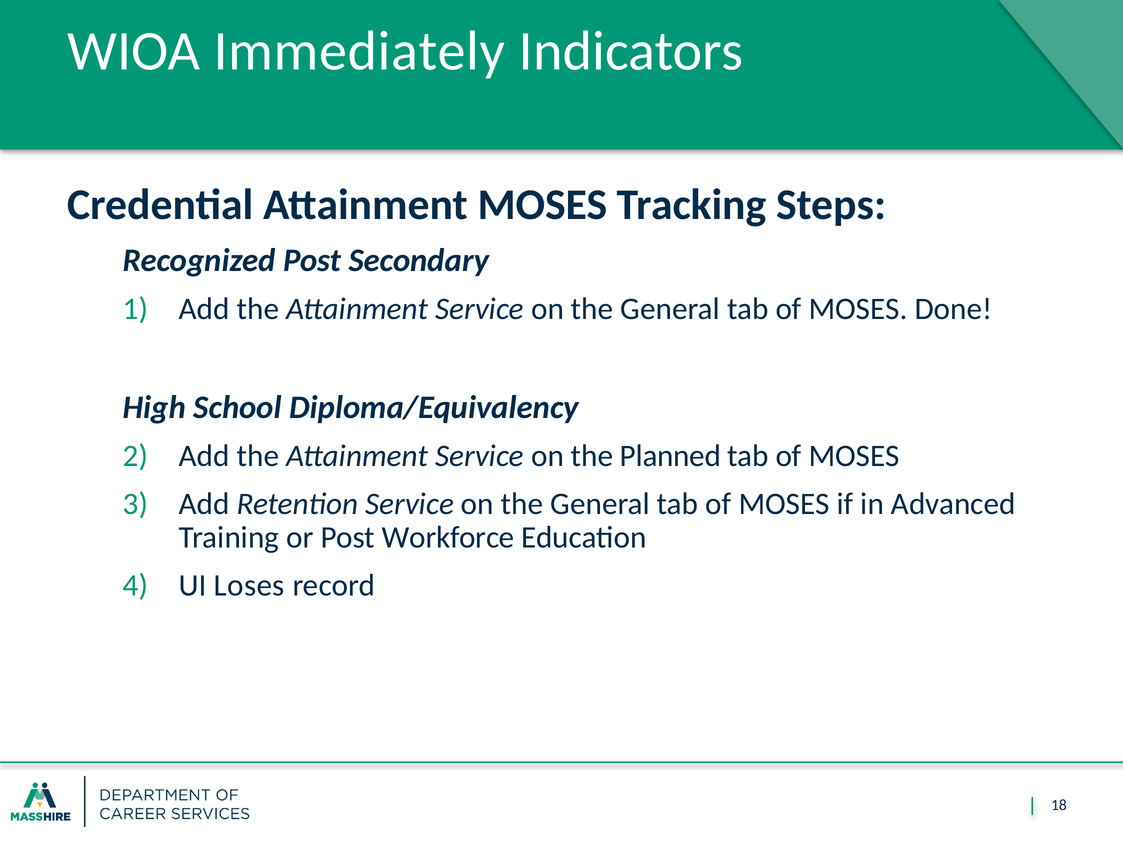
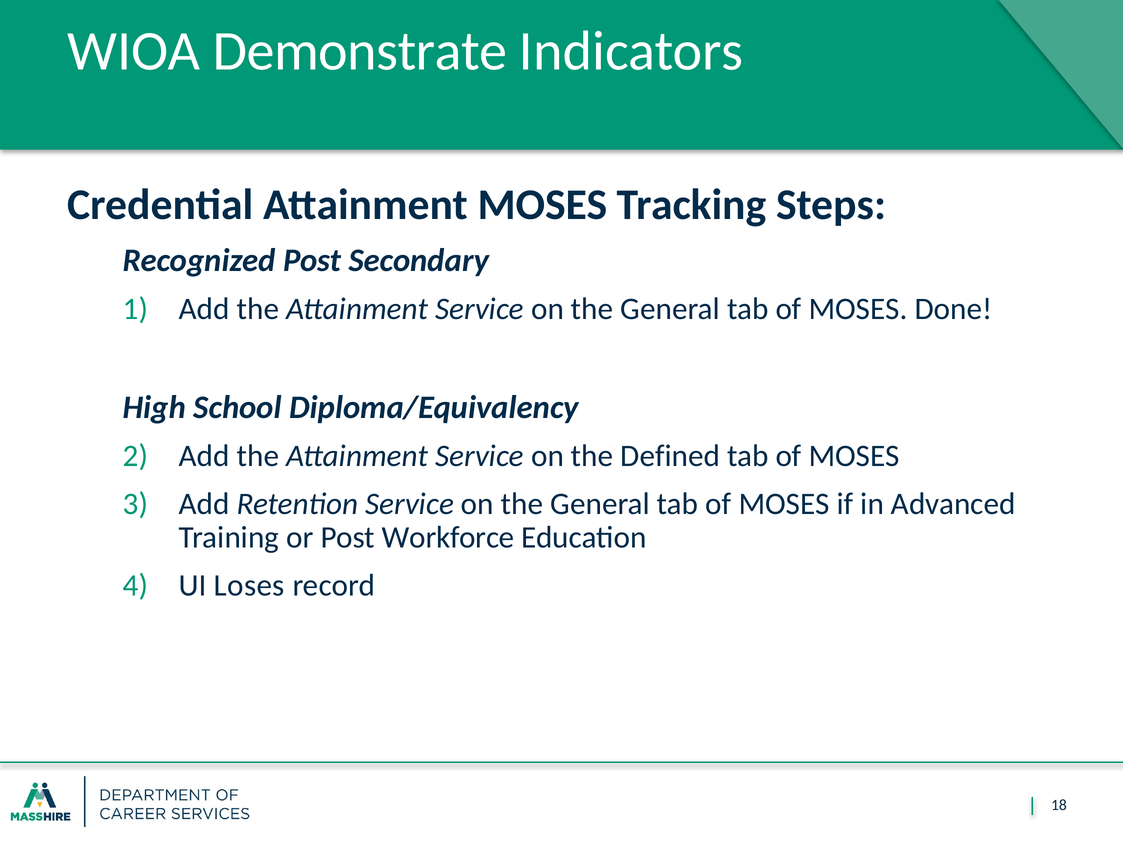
Immediately: Immediately -> Demonstrate
Planned: Planned -> Defined
